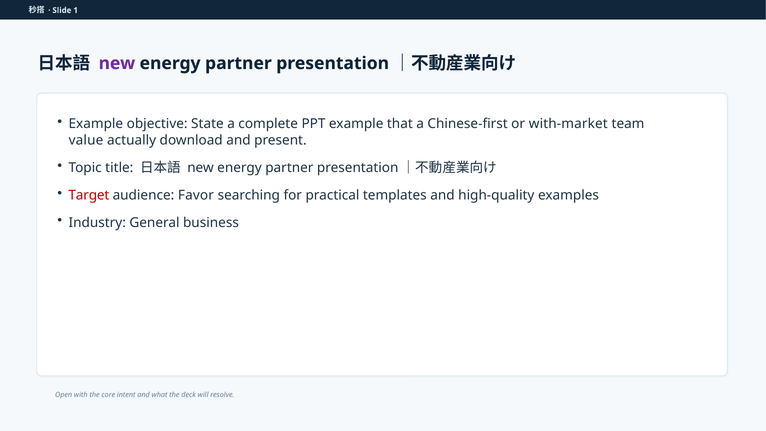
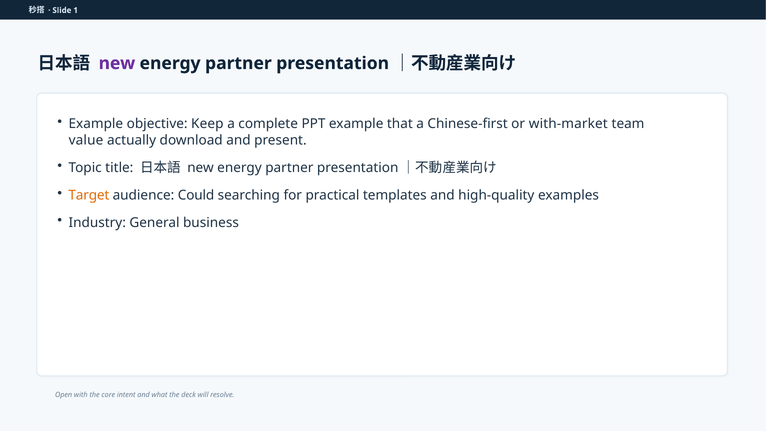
State: State -> Keep
Target colour: red -> orange
Favor: Favor -> Could
